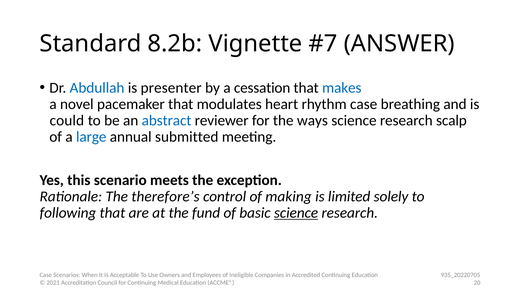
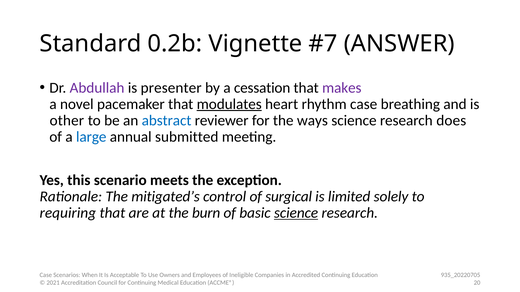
8.2b: 8.2b -> 0.2b
Abdullah colour: blue -> purple
makes colour: blue -> purple
modulates underline: none -> present
could: could -> other
scalp: scalp -> does
therefore’s: therefore’s -> mitigated’s
making: making -> surgical
following: following -> requiring
fund: fund -> burn
